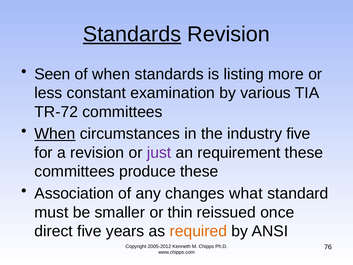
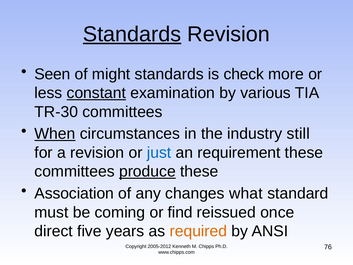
of when: when -> might
listing: listing -> check
constant underline: none -> present
TR-72: TR-72 -> TR-30
industry five: five -> still
just colour: purple -> blue
produce underline: none -> present
smaller: smaller -> coming
thin: thin -> find
